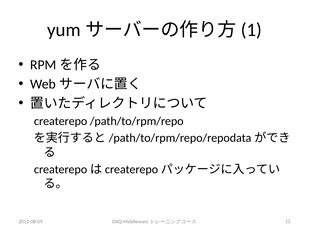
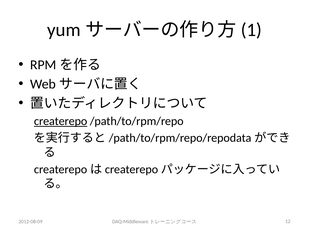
createrepo underline: none -> present
